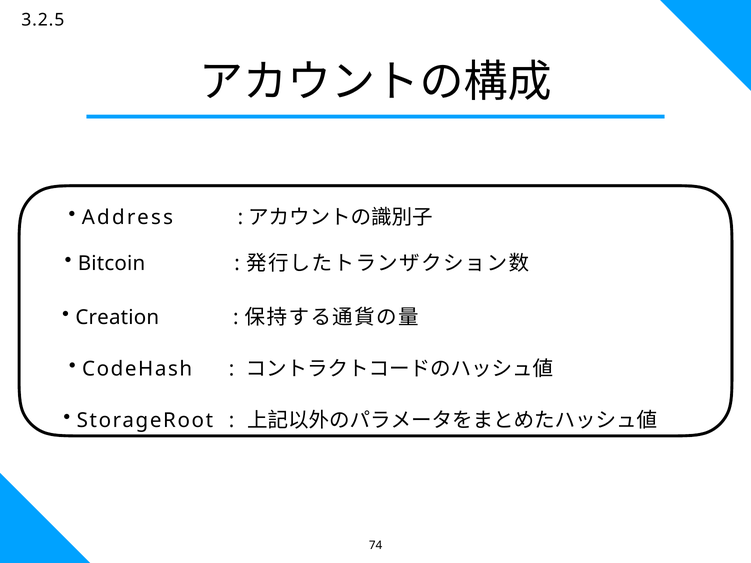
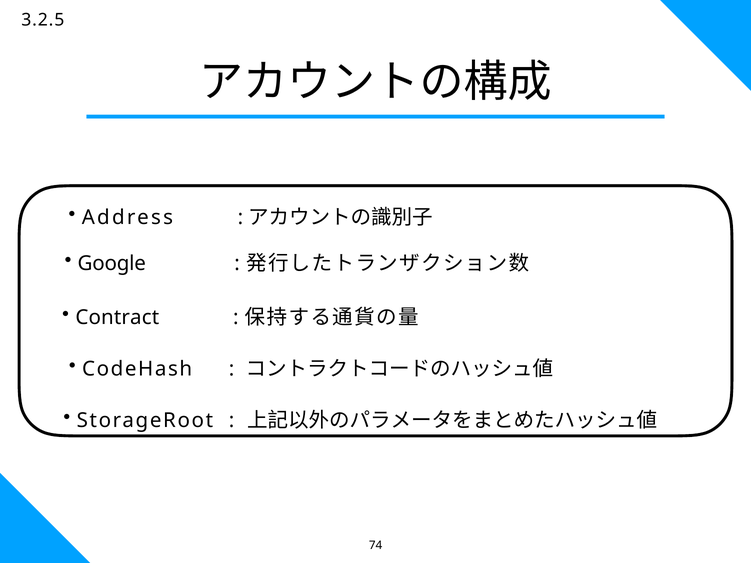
Bitcoin: Bitcoin -> Google
Creation: Creation -> Contract
